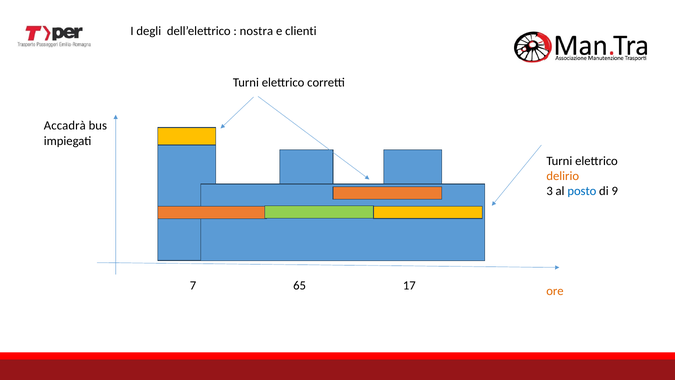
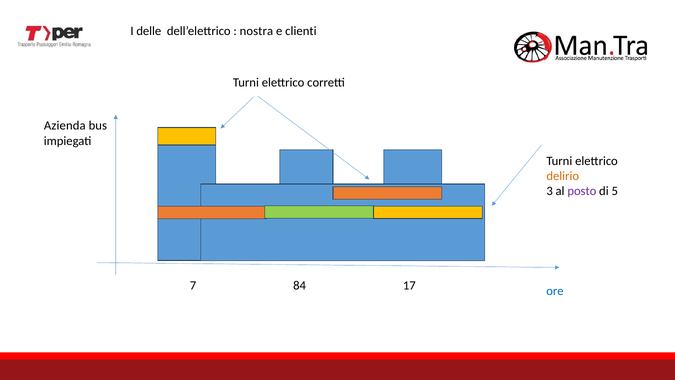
degli: degli -> delle
Accadrà: Accadrà -> Azienda
posto colour: blue -> purple
9: 9 -> 5
65: 65 -> 84
ore colour: orange -> blue
